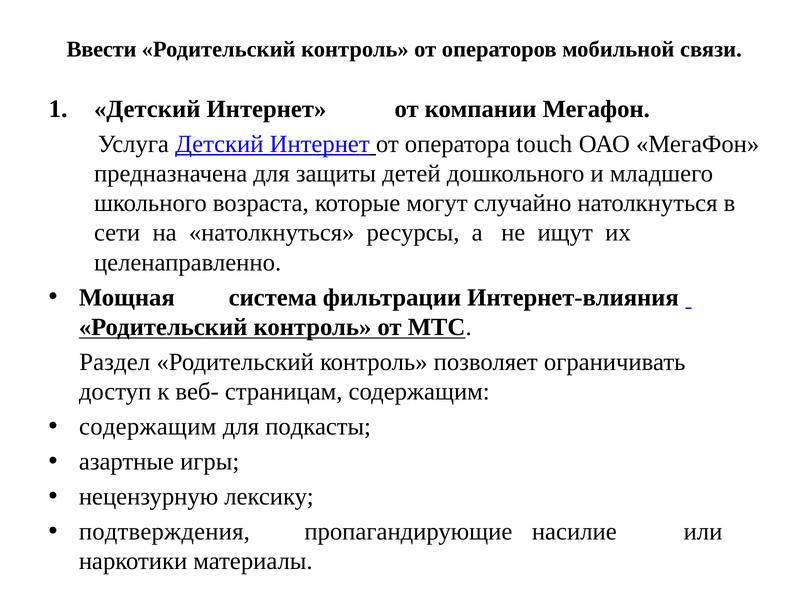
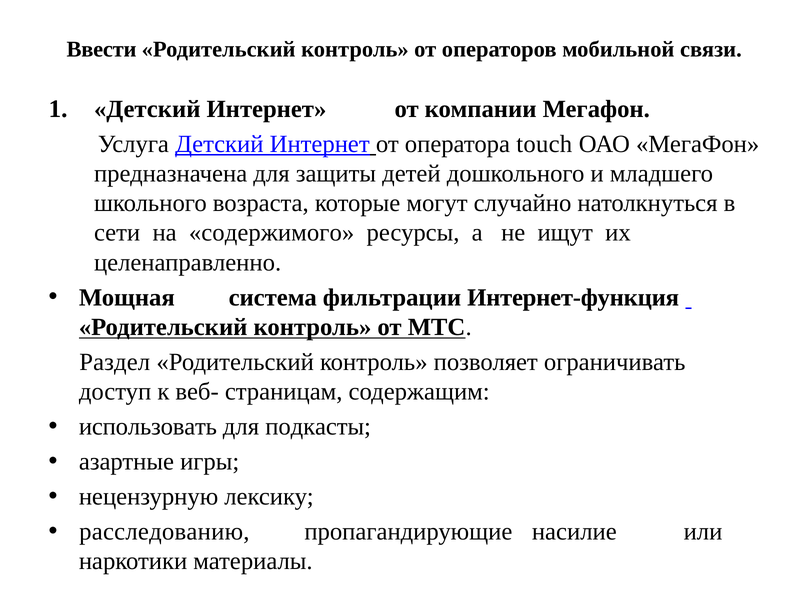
на натолкнуться: натолкнуться -> содержимого
Интернет-влияния: Интернет-влияния -> Интернет-функция
содержащим at (148, 427): содержащим -> использовать
подтверждения: подтверждения -> расследованию
